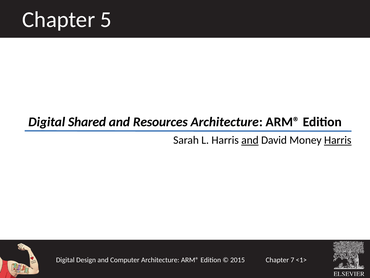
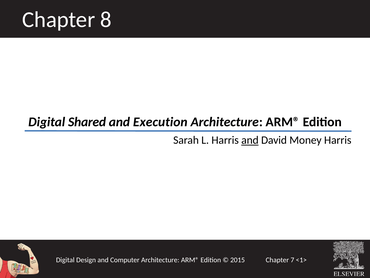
5: 5 -> 8
Resources: Resources -> Execution
Harris at (338, 140) underline: present -> none
